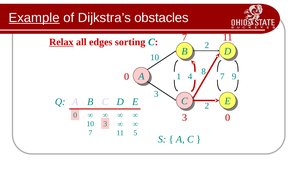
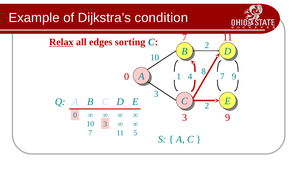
Example underline: present -> none
obstacles: obstacles -> condition
3 0: 0 -> 9
